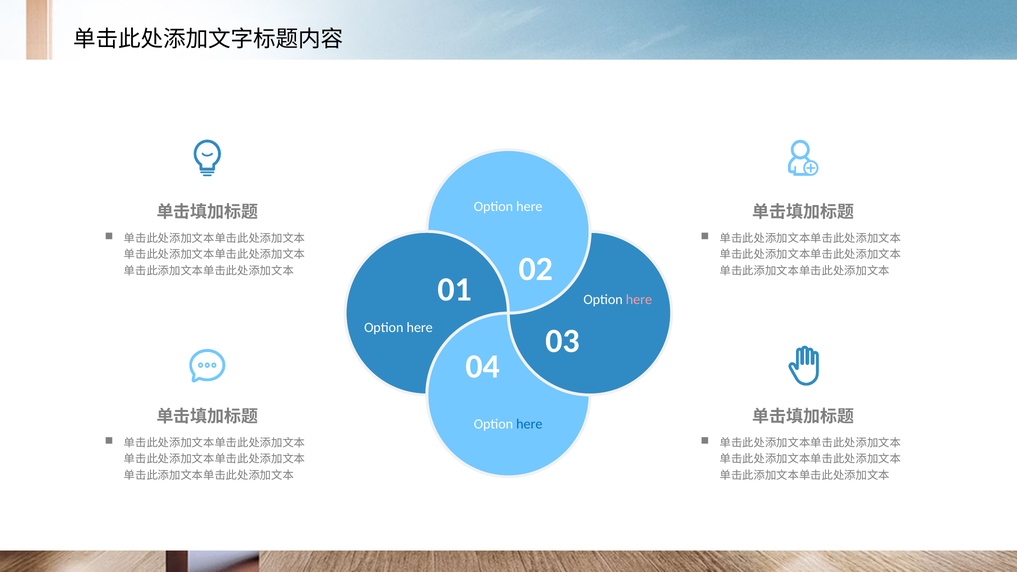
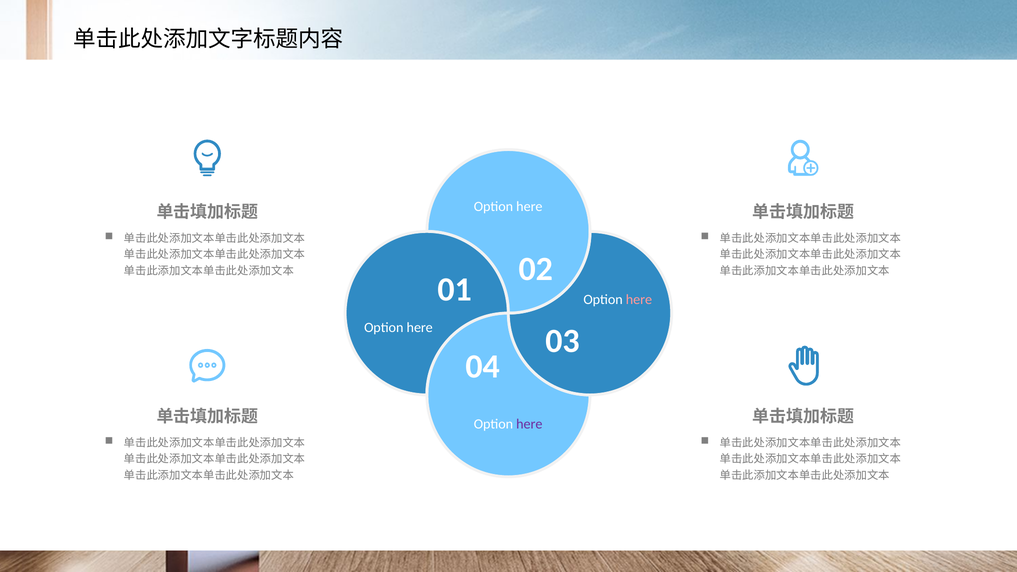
here at (529, 424) colour: blue -> purple
